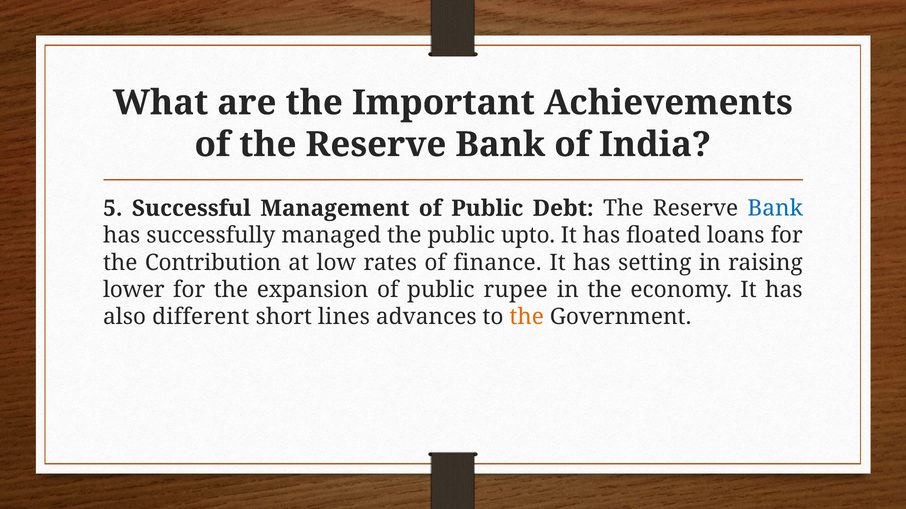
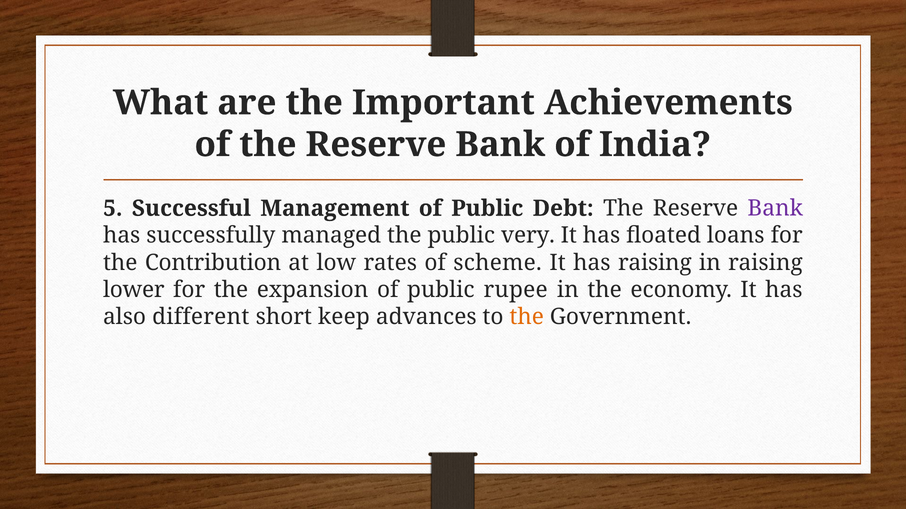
Bank at (775, 209) colour: blue -> purple
upto: upto -> very
finance: finance -> scheme
has setting: setting -> raising
lines: lines -> keep
